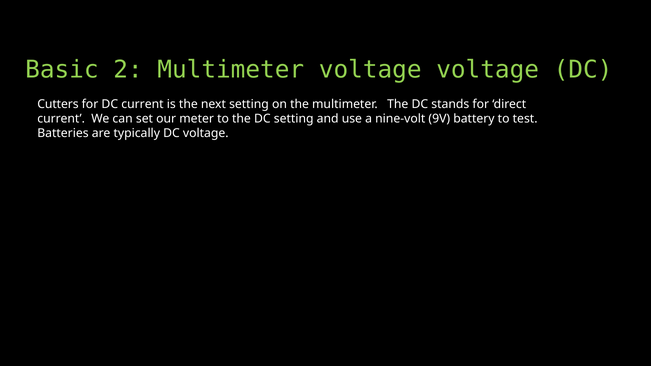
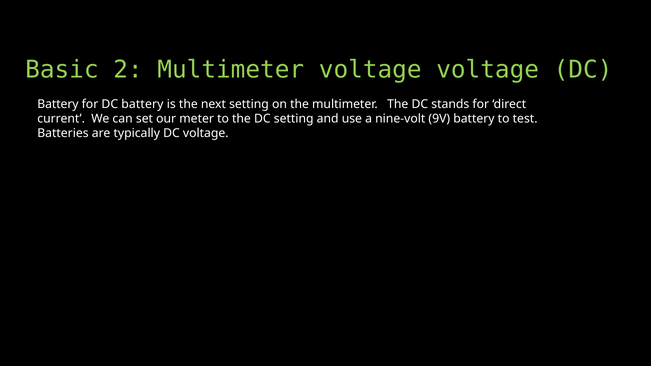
Cutters at (58, 104): Cutters -> Battery
for DC current: current -> battery
